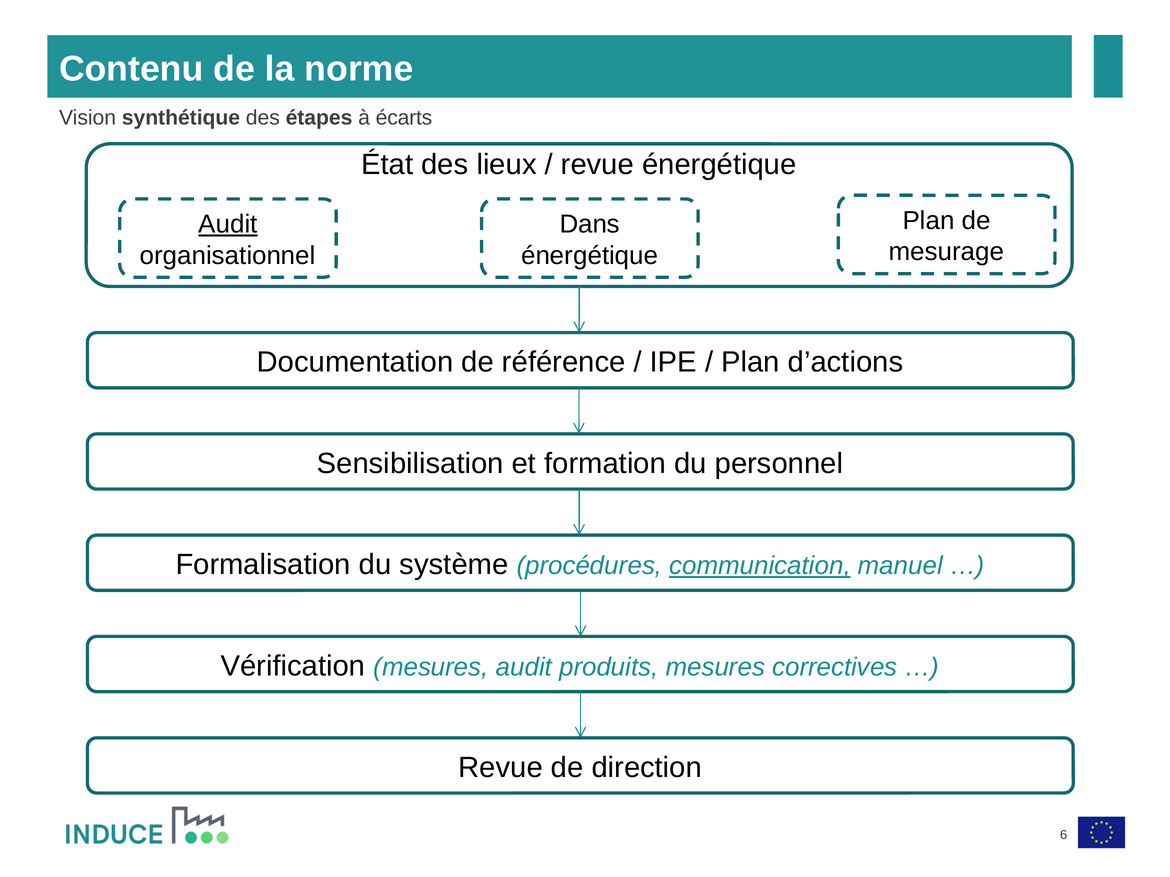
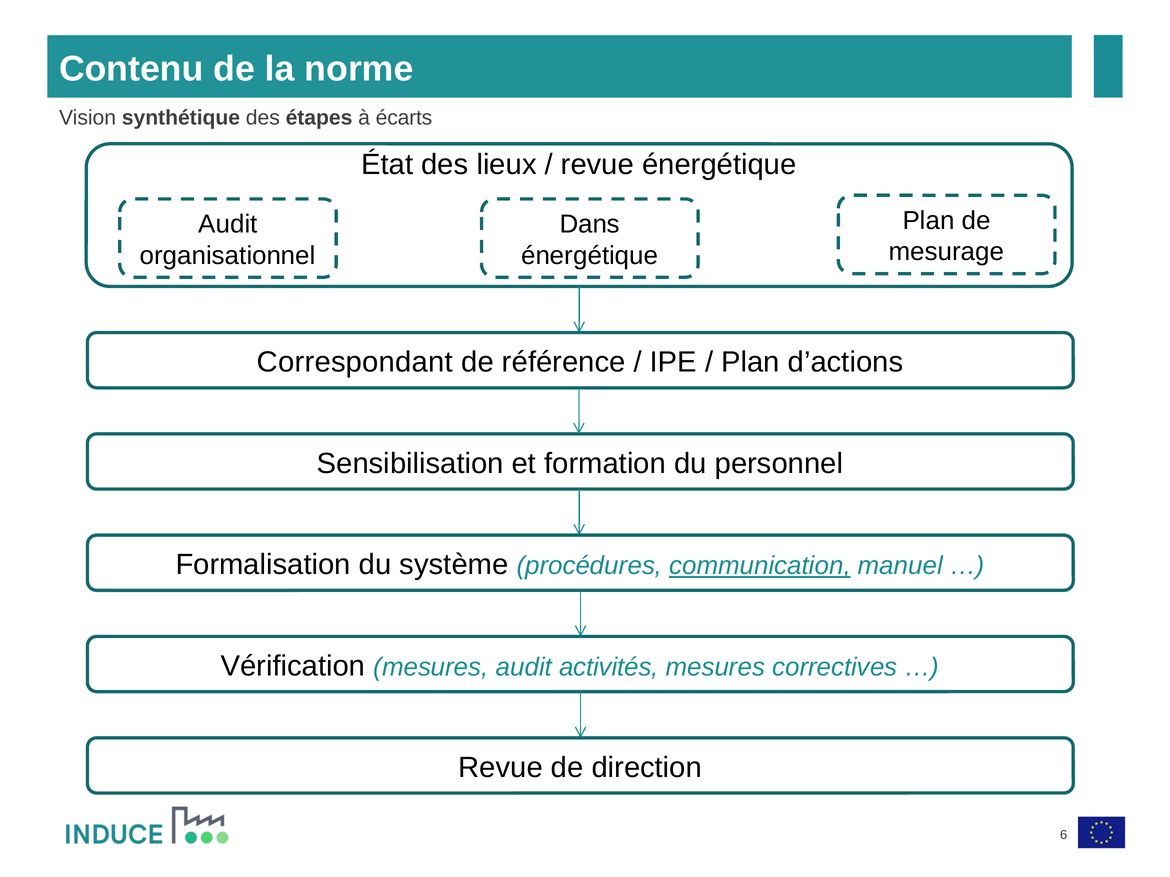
Audit at (228, 224) underline: present -> none
Documentation: Documentation -> Correspondant
produits: produits -> activités
